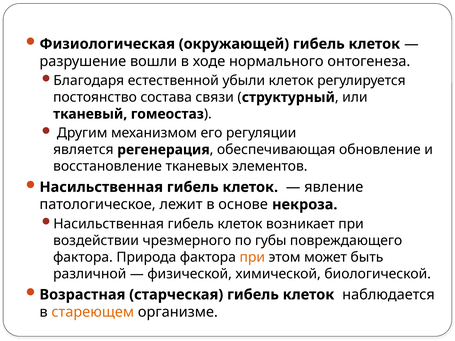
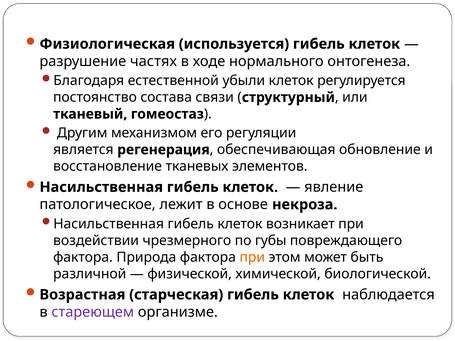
окружающей: окружающей -> используется
вошли: вошли -> частях
стареющем colour: orange -> purple
